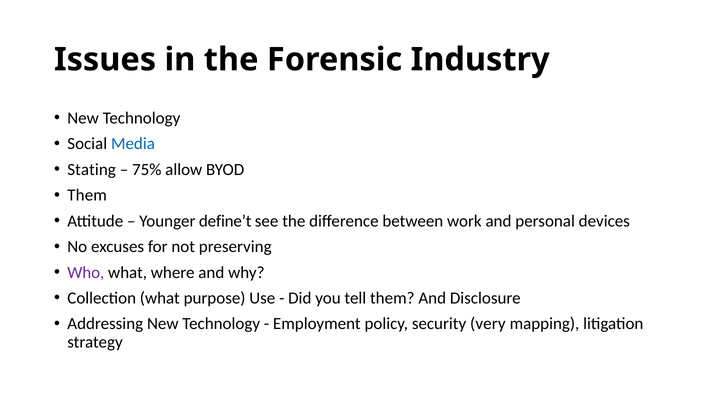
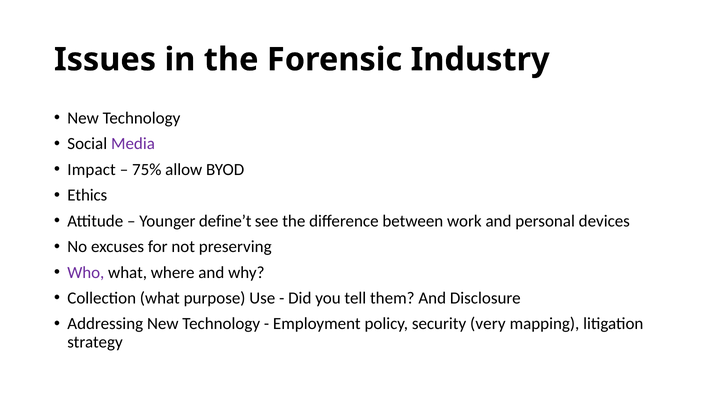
Media colour: blue -> purple
Stating: Stating -> Impact
Them at (87, 195): Them -> Ethics
